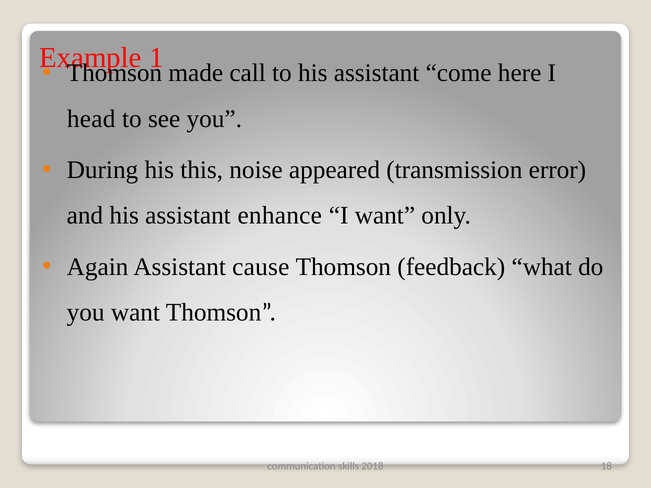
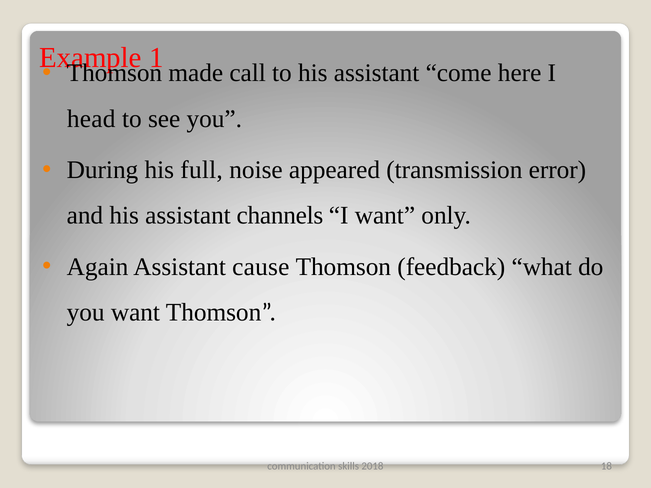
this: this -> full
enhance: enhance -> channels
